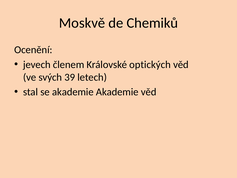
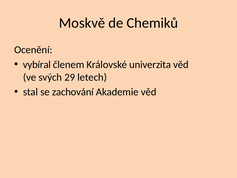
jevech: jevech -> vybíral
optických: optických -> univerzita
39: 39 -> 29
se akademie: akademie -> zachování
